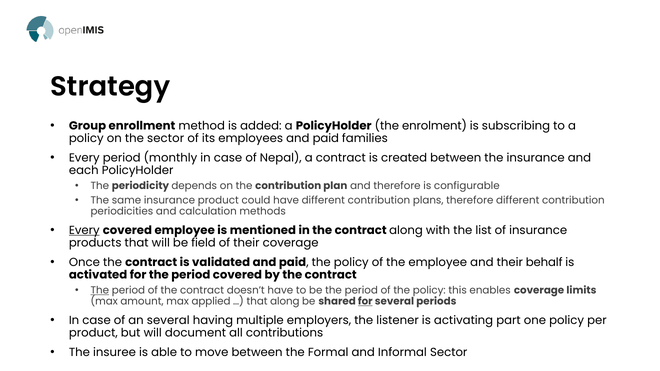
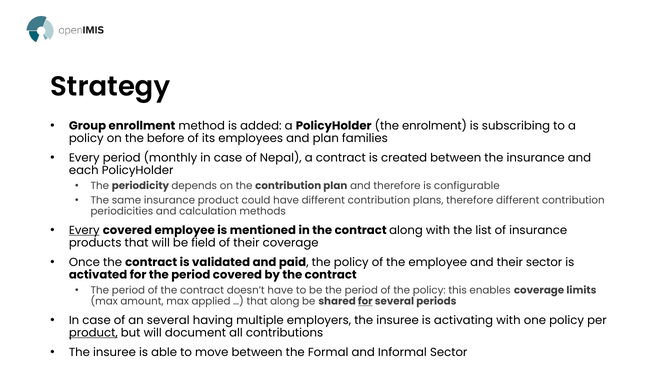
the sector: sector -> before
employees and paid: paid -> plan
their behalf: behalf -> sector
The at (100, 291) underline: present -> none
employers the listener: listener -> insuree
activating part: part -> with
product at (93, 333) underline: none -> present
